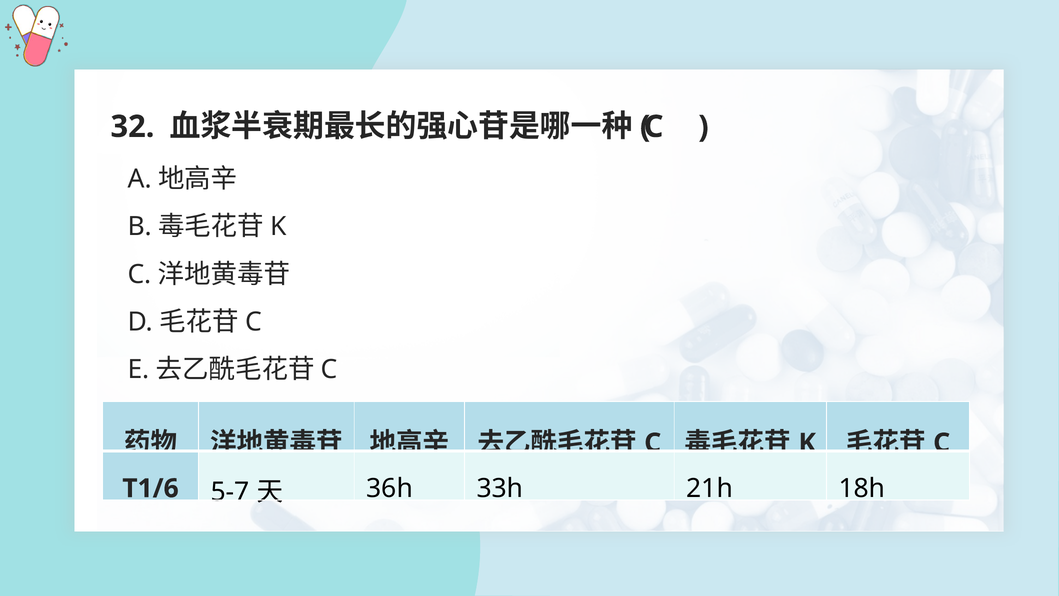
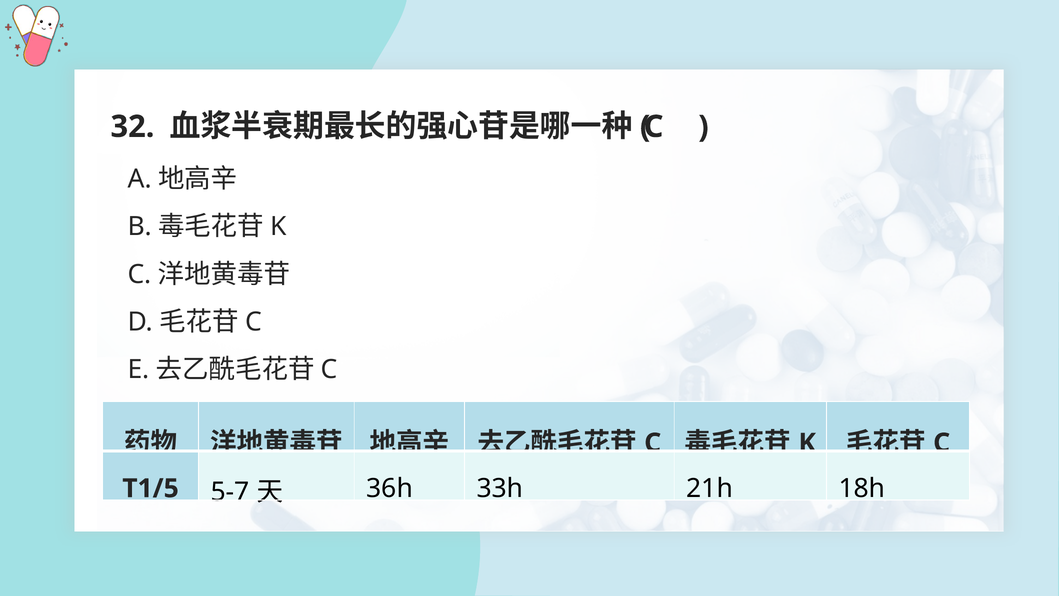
T1/6: T1/6 -> T1/5
